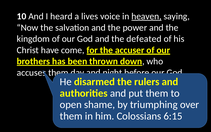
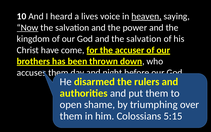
Now underline: none -> present
and the defeated: defeated -> salvation
6:15: 6:15 -> 5:15
